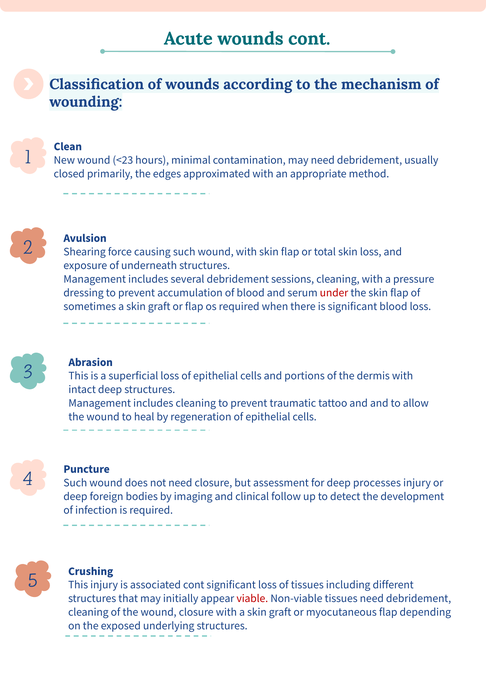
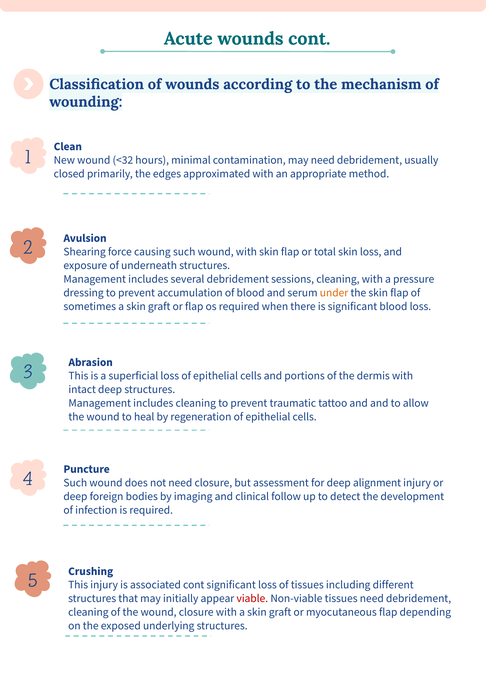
<23: <23 -> <32
under colour: red -> orange
processes: processes -> alignment
